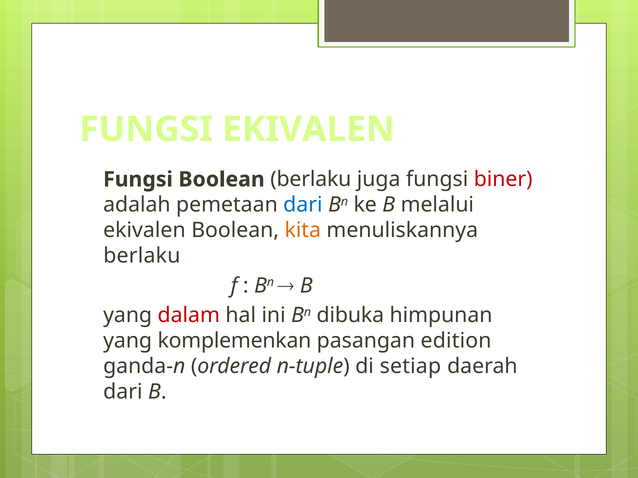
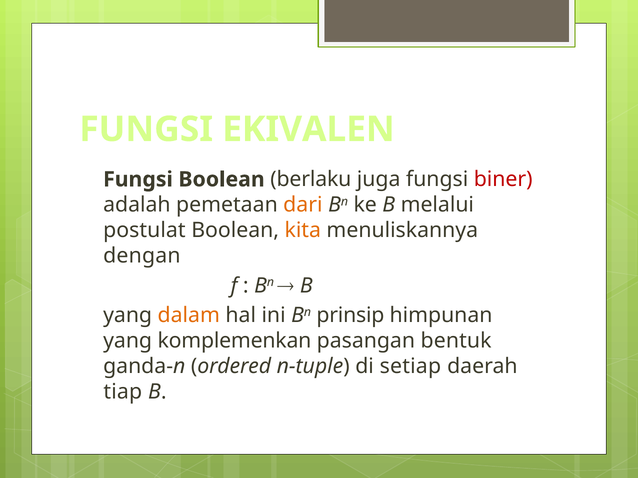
dari at (303, 205) colour: blue -> orange
ekivalen at (144, 231): ekivalen -> postulat
berlaku at (142, 256): berlaku -> dengan
dalam colour: red -> orange
dibuka: dibuka -> prinsip
edition: edition -> bentuk
dari at (123, 392): dari -> tiap
